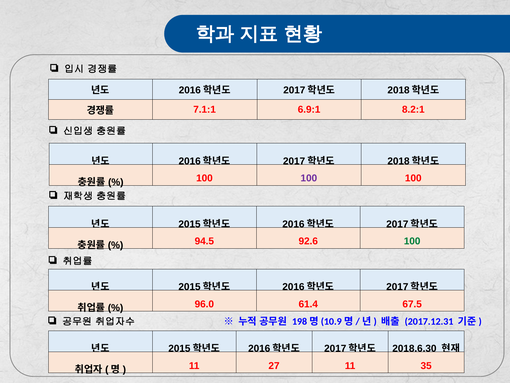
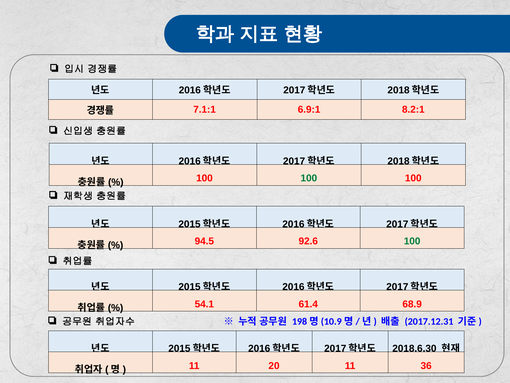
100 at (309, 178) colour: purple -> green
96.0: 96.0 -> 54.1
67.5: 67.5 -> 68.9
27: 27 -> 20
35: 35 -> 36
